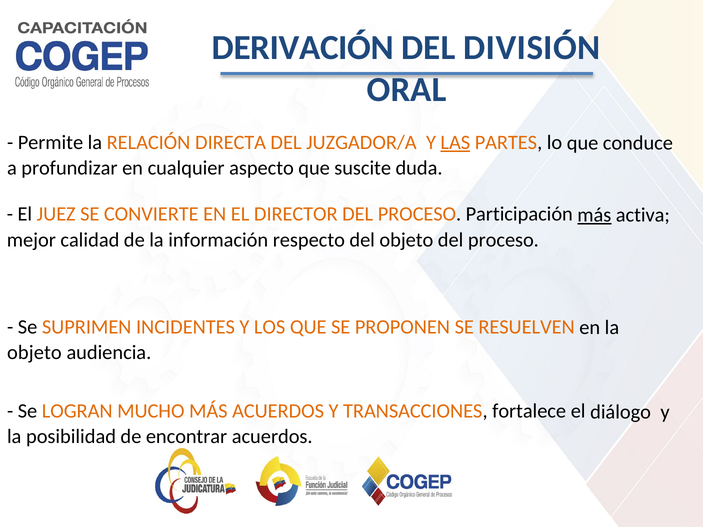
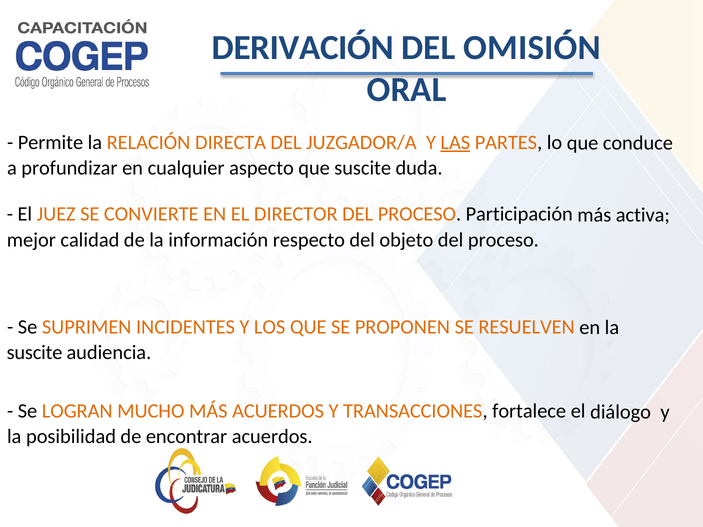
DIVISIÓN: DIVISIÓN -> OMISIÓN
más at (594, 215) underline: present -> none
objeto at (34, 353): objeto -> suscite
